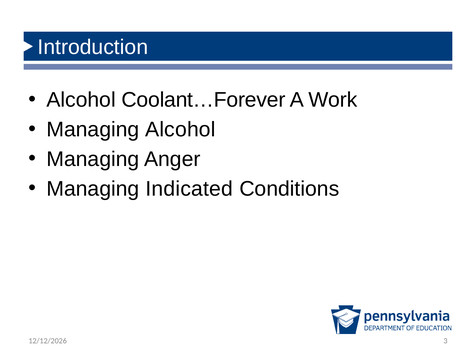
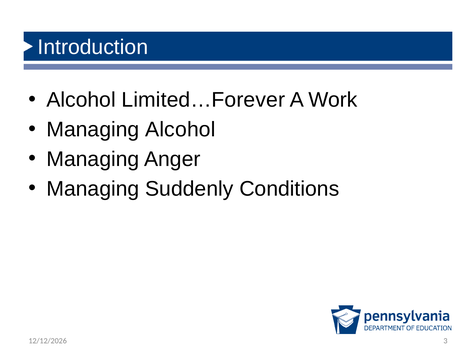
Coolant…Forever: Coolant…Forever -> Limited…Forever
Indicated: Indicated -> Suddenly
